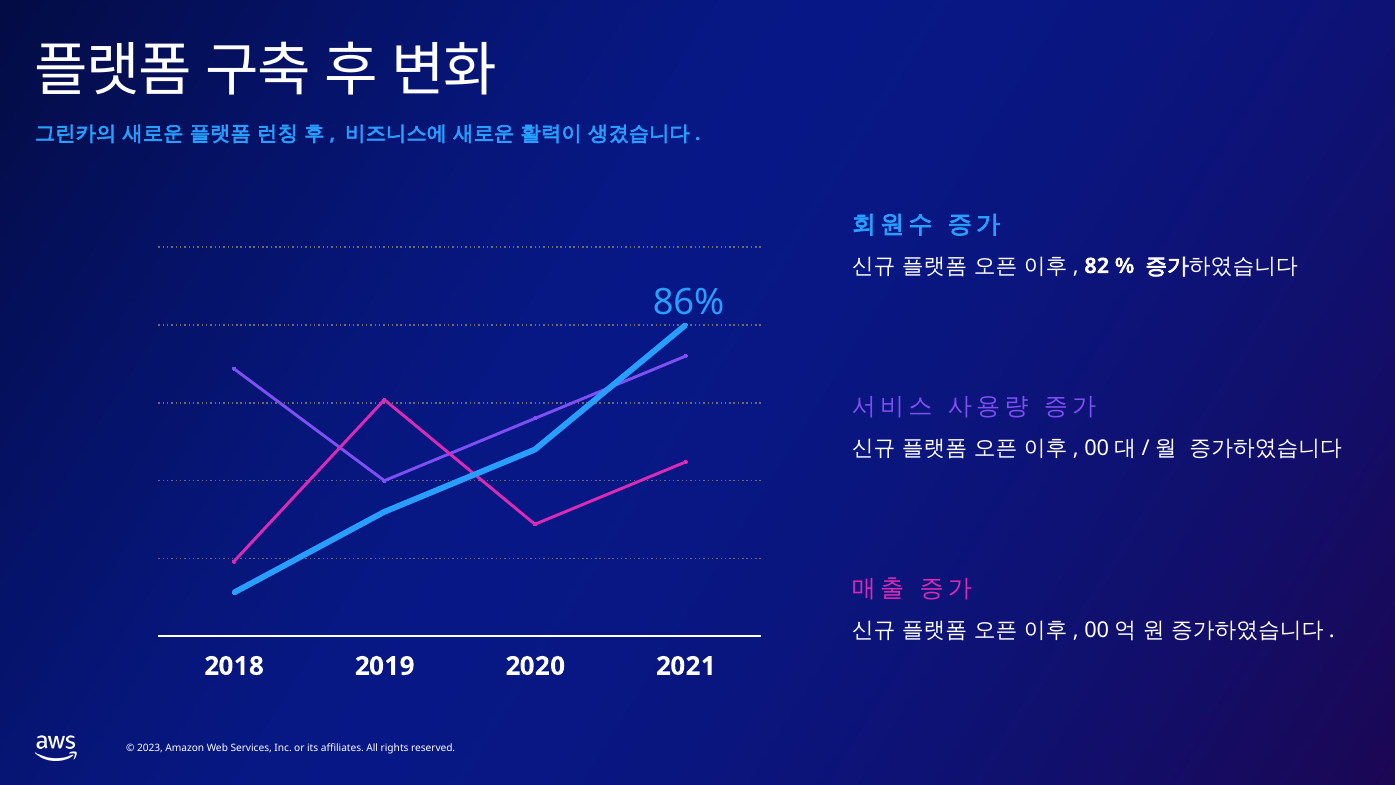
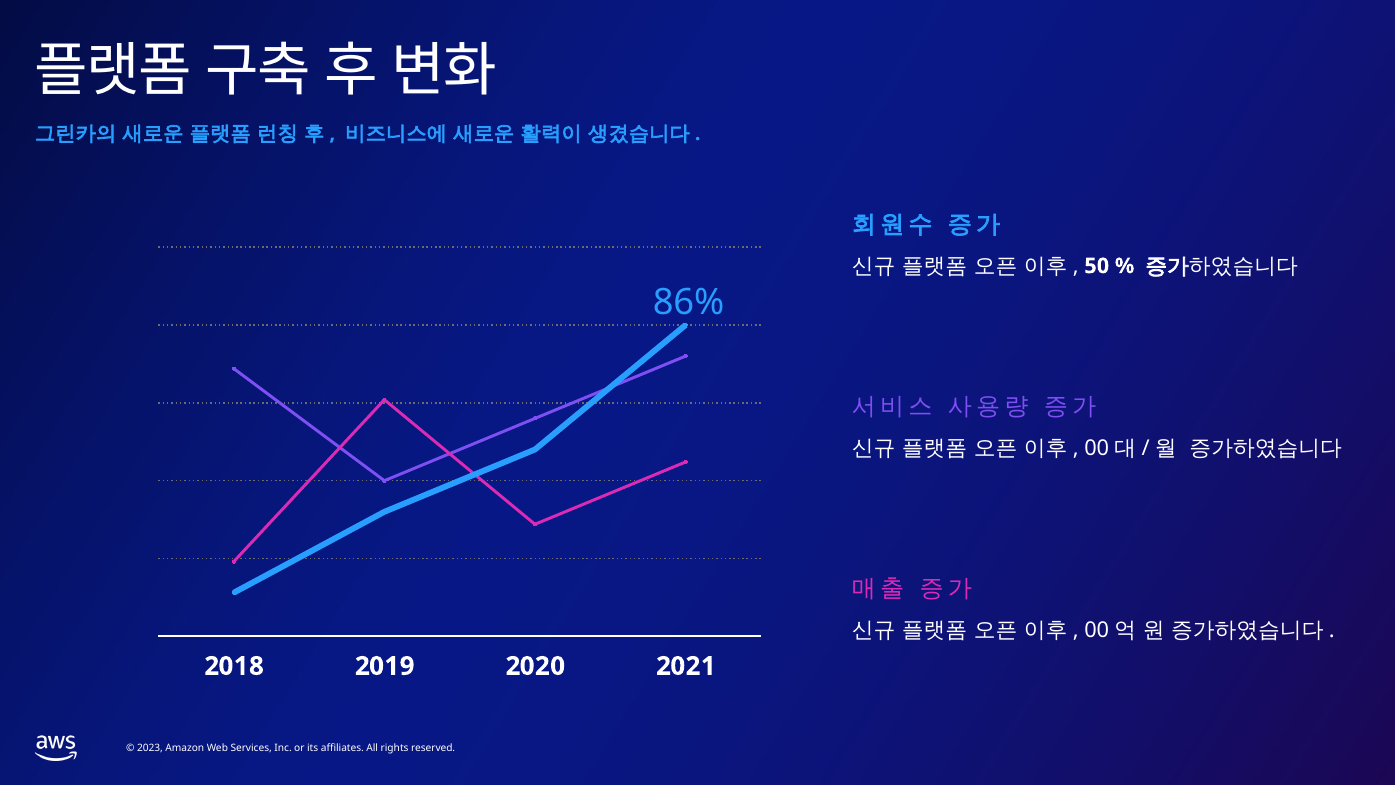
82: 82 -> 50
